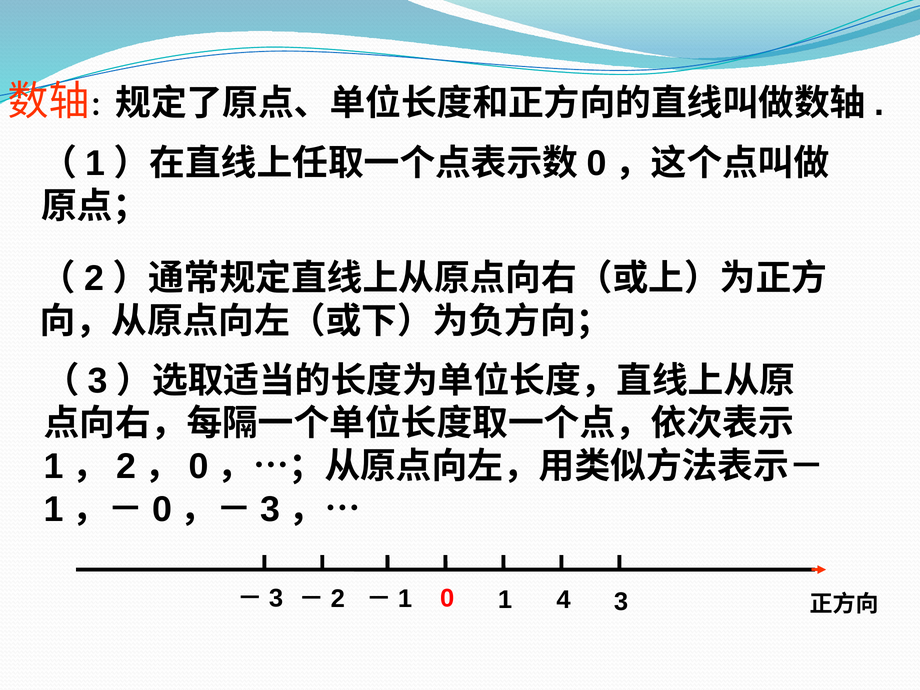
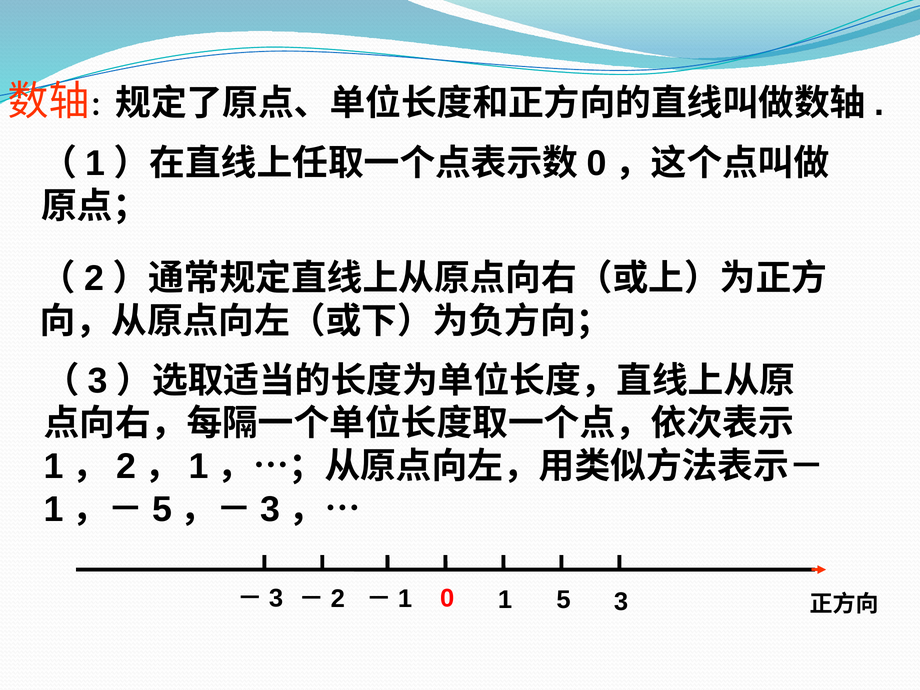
0 at (199, 467): 0 -> 1
0 at (162, 510): 0 -> 5
1 4: 4 -> 5
